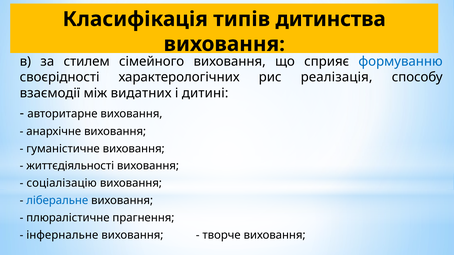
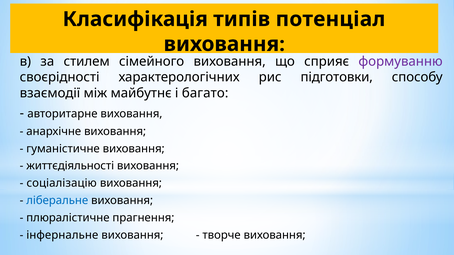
дитинства: дитинства -> потенціал
формуванню colour: blue -> purple
реалізація: реалізація -> підготовки
видатних: видатних -> майбутнє
дитині: дитині -> багато
